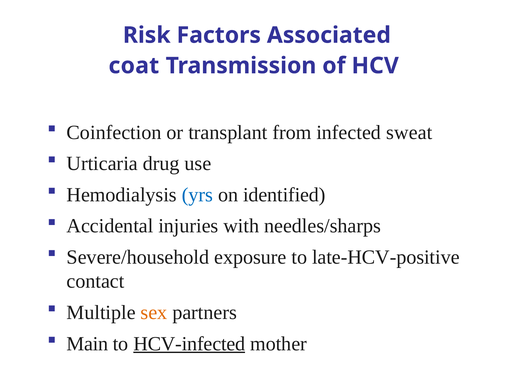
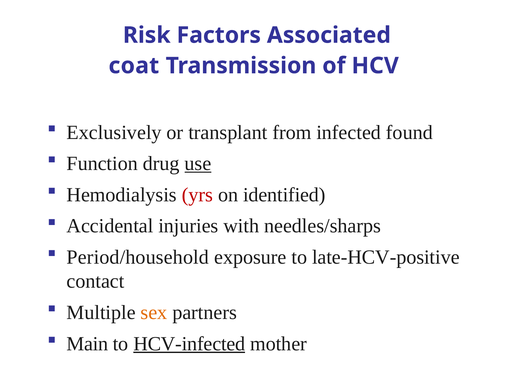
Coinfection: Coinfection -> Exclusively
sweat: sweat -> found
Urticaria: Urticaria -> Function
use underline: none -> present
yrs colour: blue -> red
Severe/household: Severe/household -> Period/household
